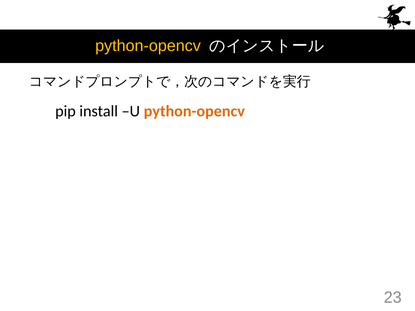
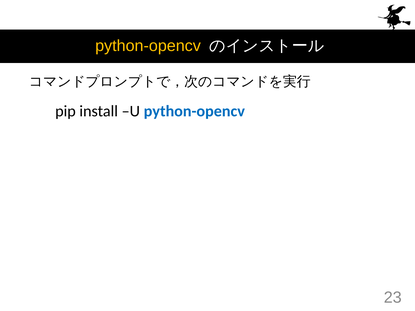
python-opencv at (194, 111) colour: orange -> blue
